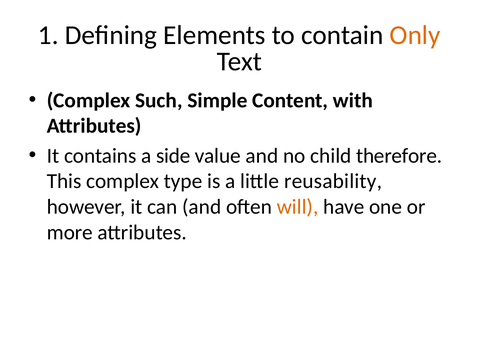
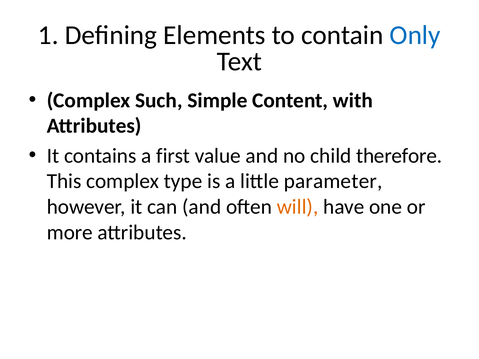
Only colour: orange -> blue
side: side -> first
reusability: reusability -> parameter
